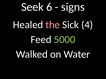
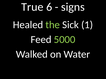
Seek: Seek -> True
the colour: pink -> light green
4: 4 -> 1
